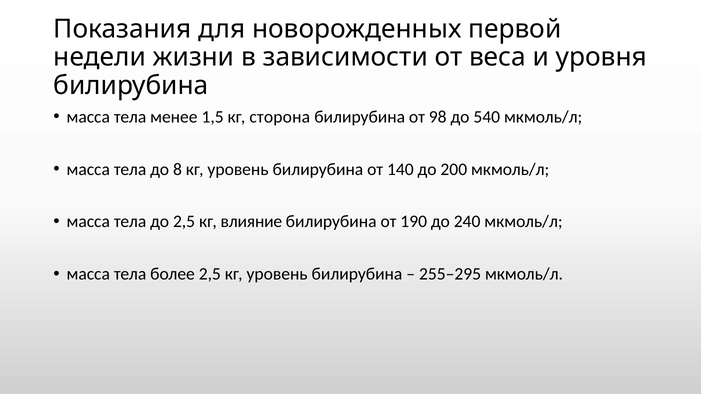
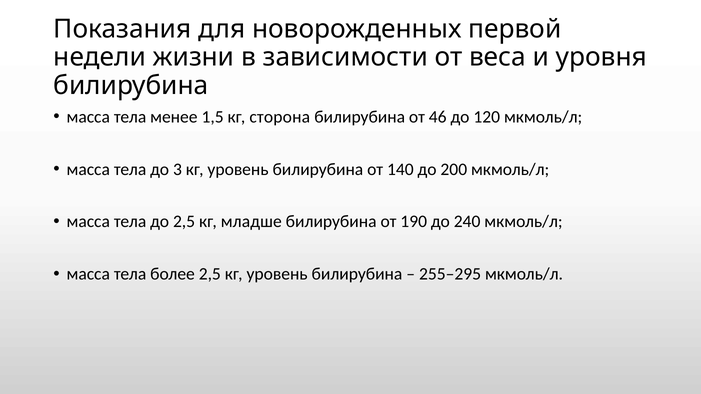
98: 98 -> 46
540: 540 -> 120
8: 8 -> 3
влияние: влияние -> младше
